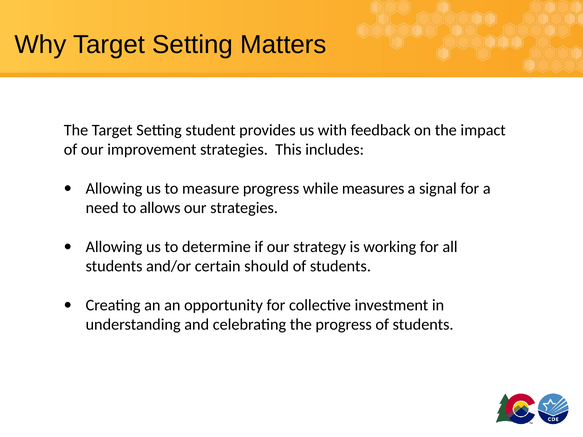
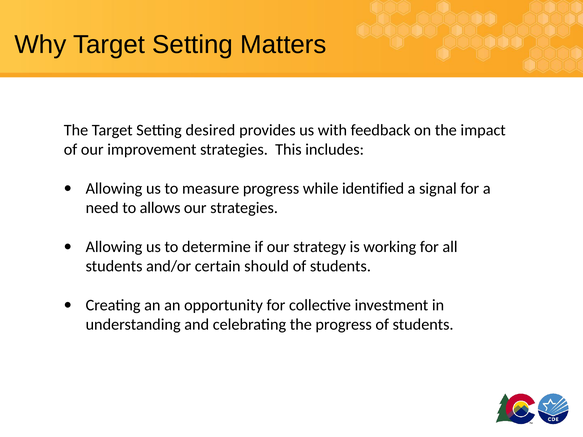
student: student -> desired
measures: measures -> identified
